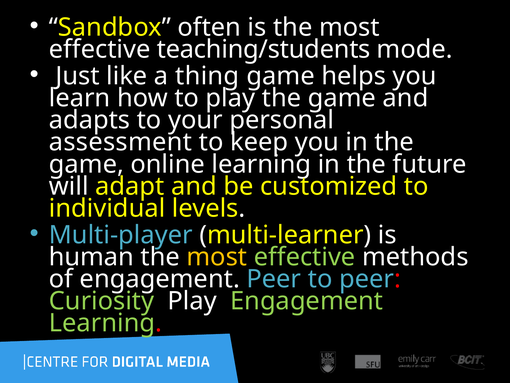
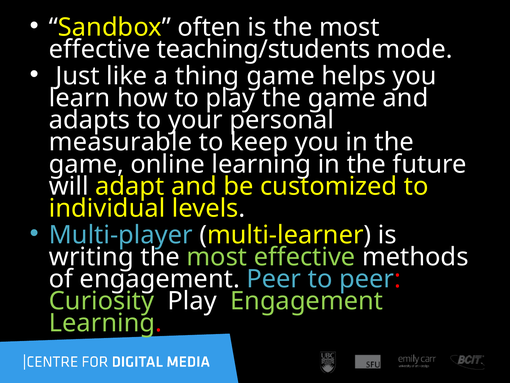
assessment: assessment -> measurable
human: human -> writing
most at (217, 257) colour: yellow -> light green
